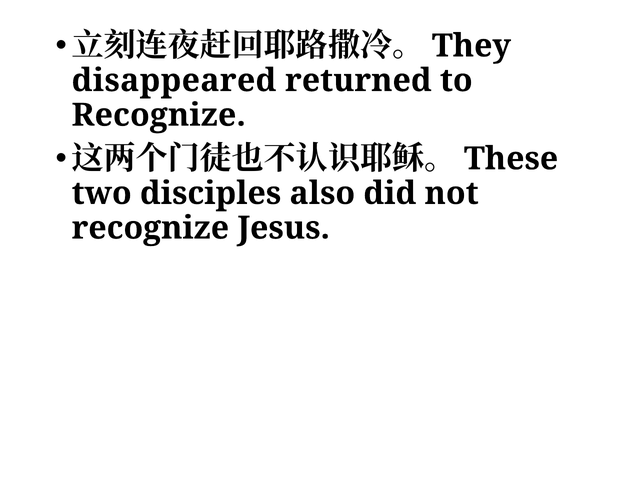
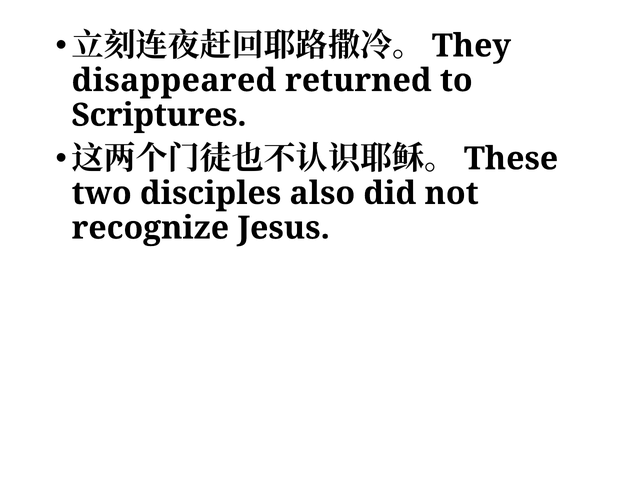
Recognize at (159, 115): Recognize -> Scriptures
